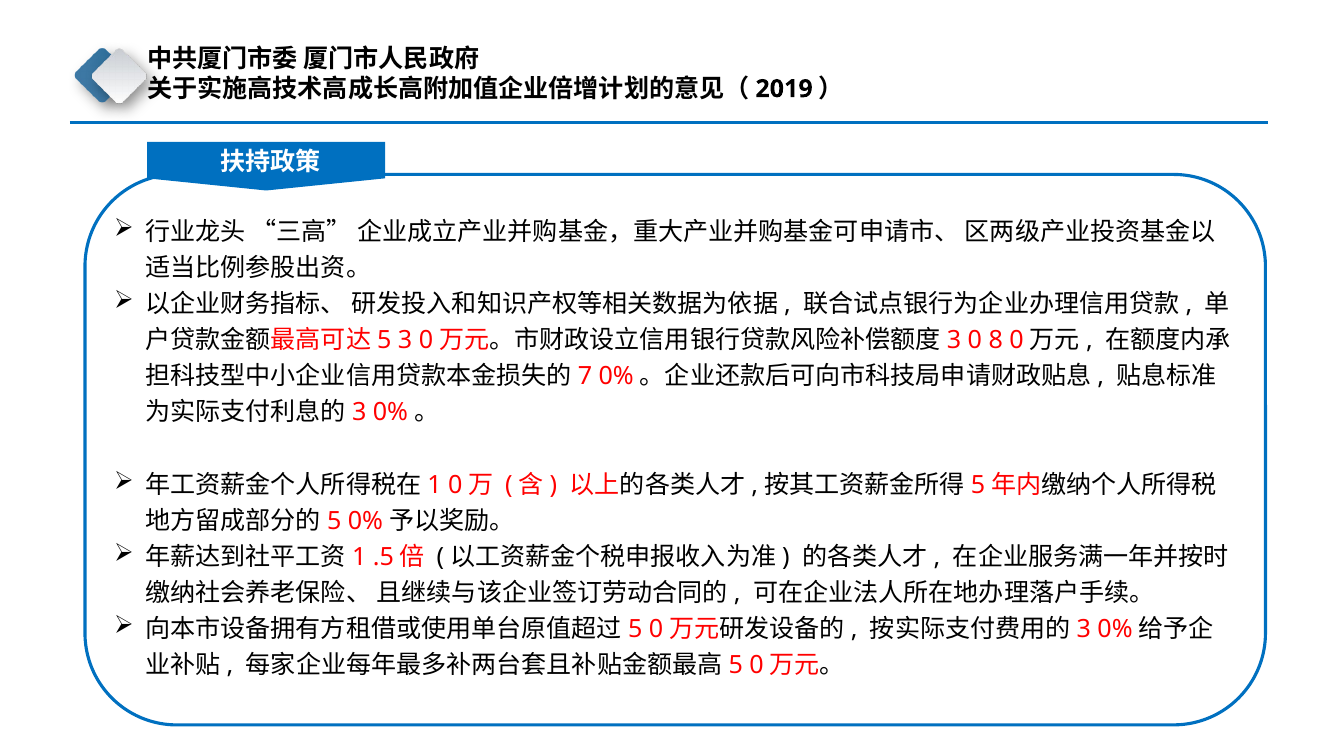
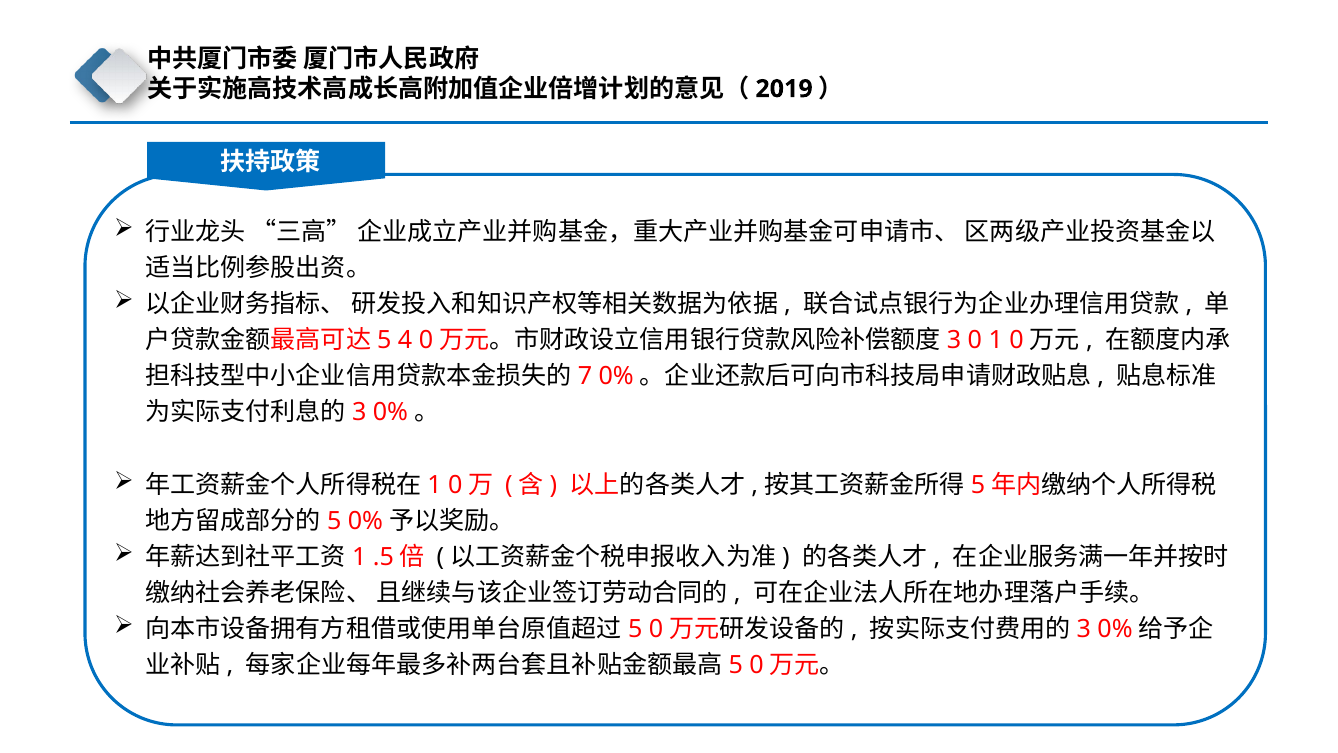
3: 3 -> 4
8: 8 -> 1
